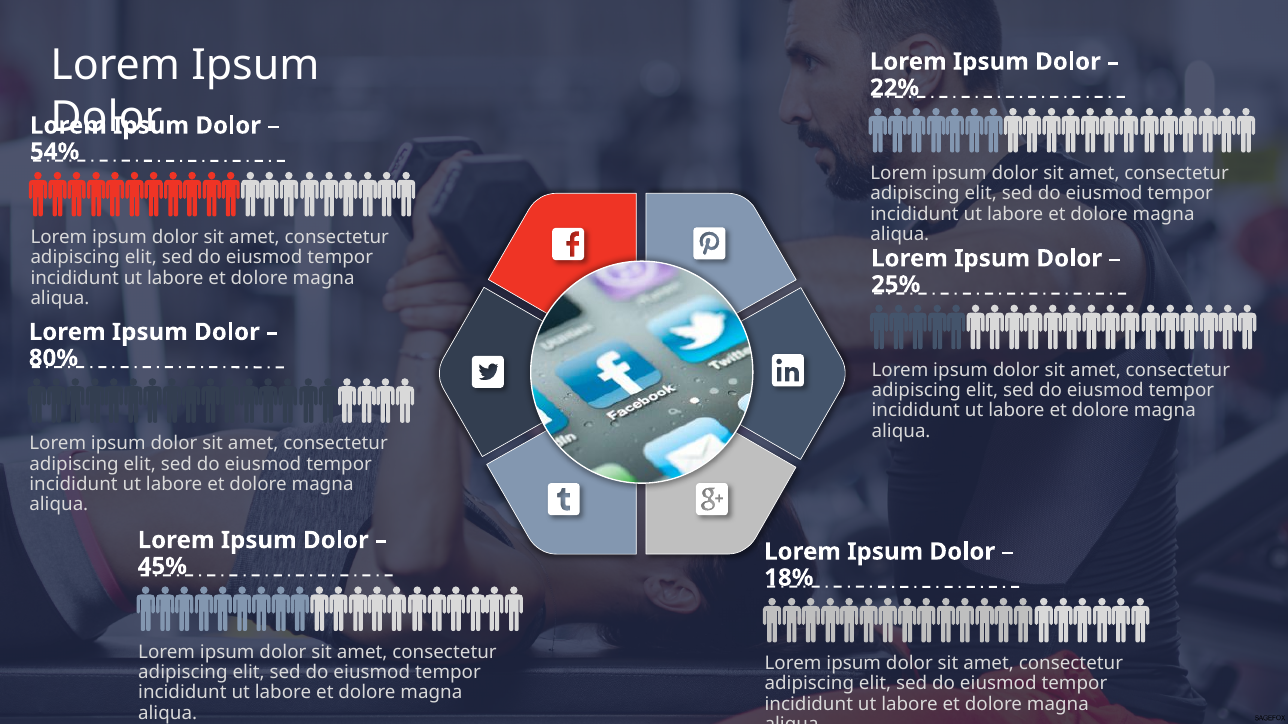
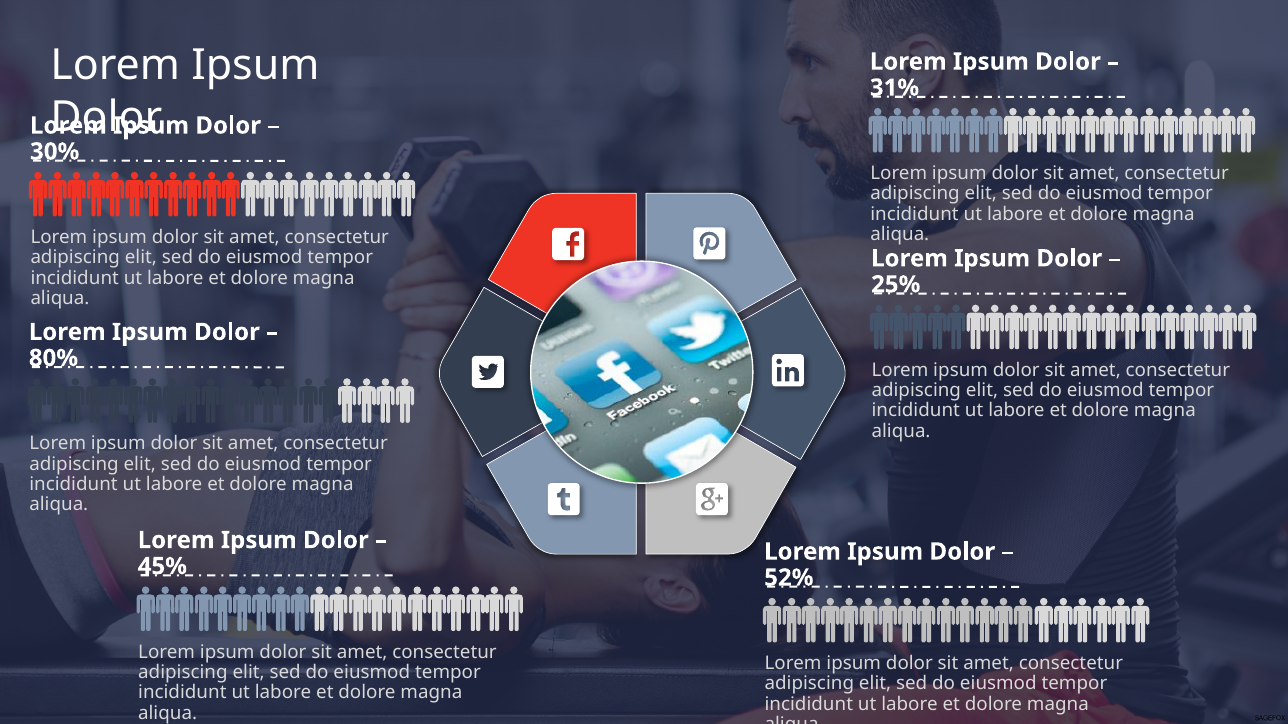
22%: 22% -> 31%
54%: 54% -> 30%
18%: 18% -> 52%
